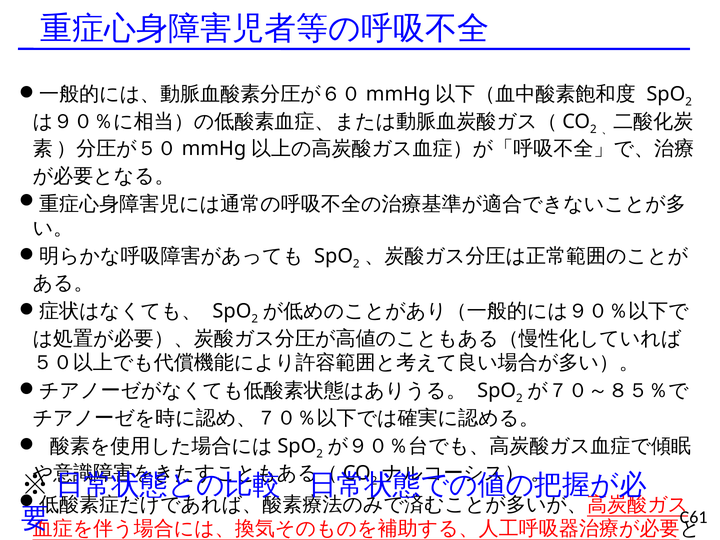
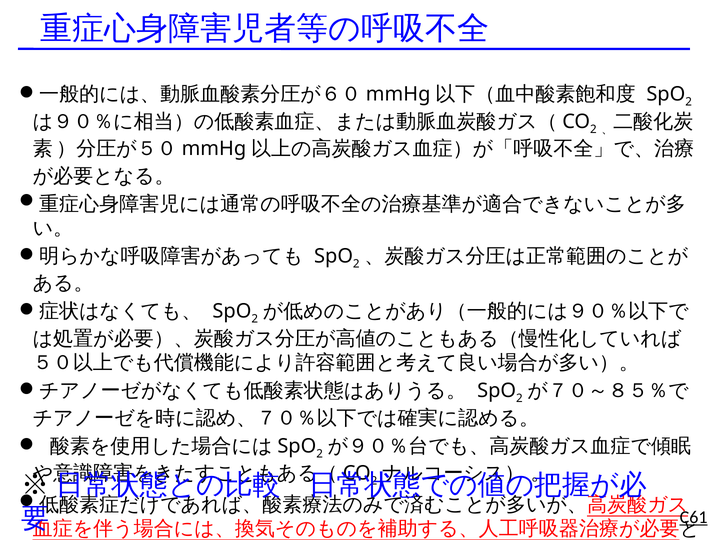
C61 underline: none -> present
